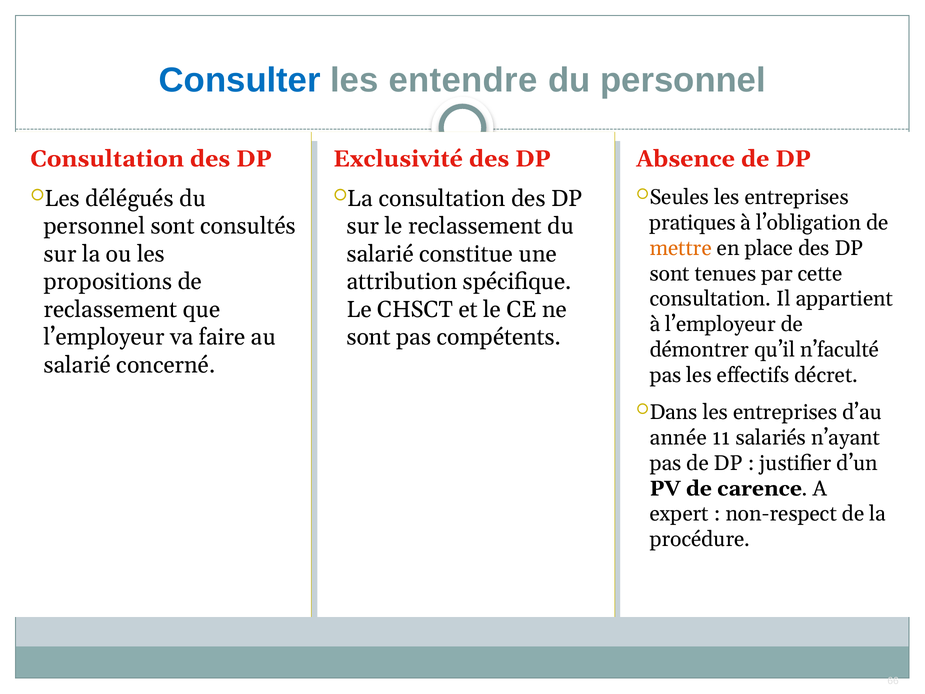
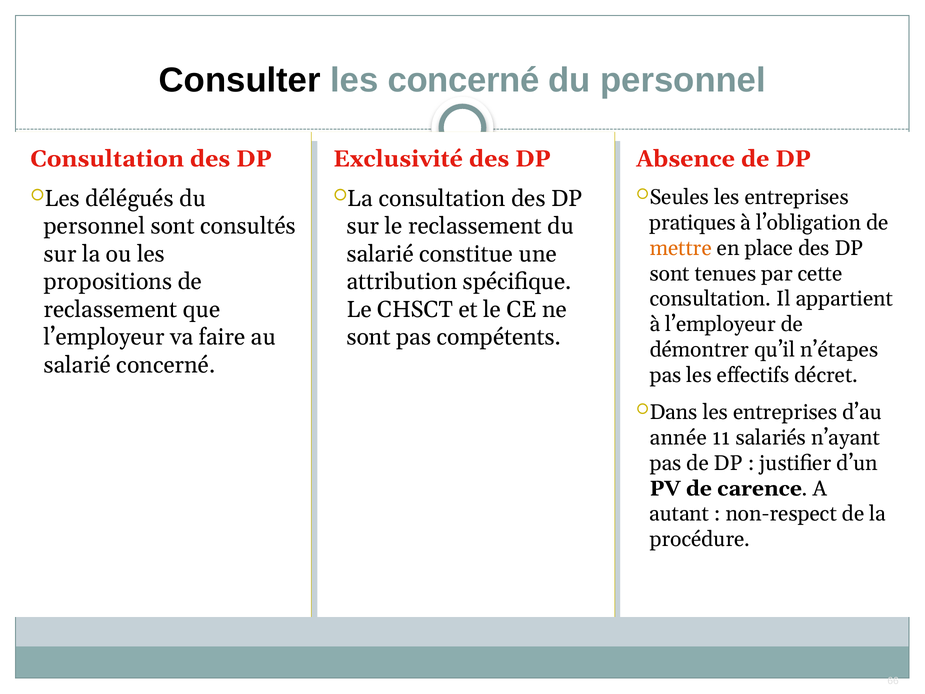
Consulter colour: blue -> black
les entendre: entendre -> concerné
n’faculté: n’faculté -> n’étapes
expert: expert -> autant
